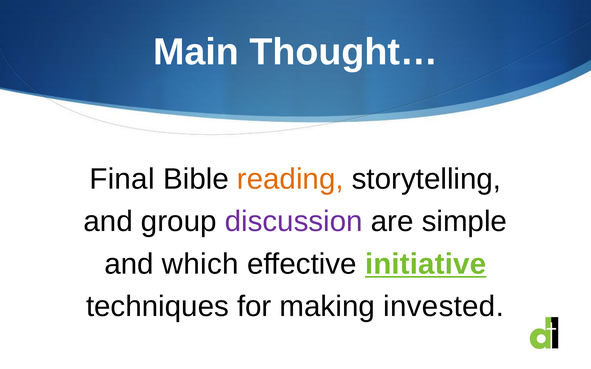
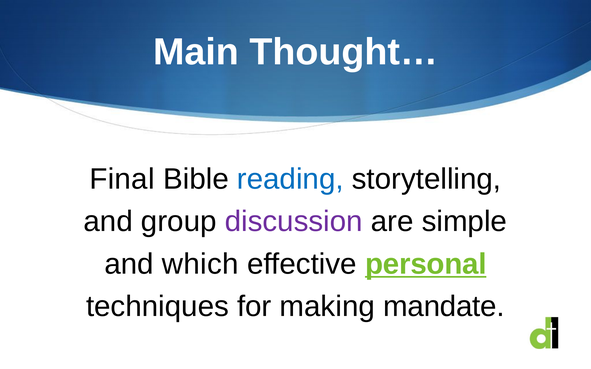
reading colour: orange -> blue
initiative: initiative -> personal
invested: invested -> mandate
